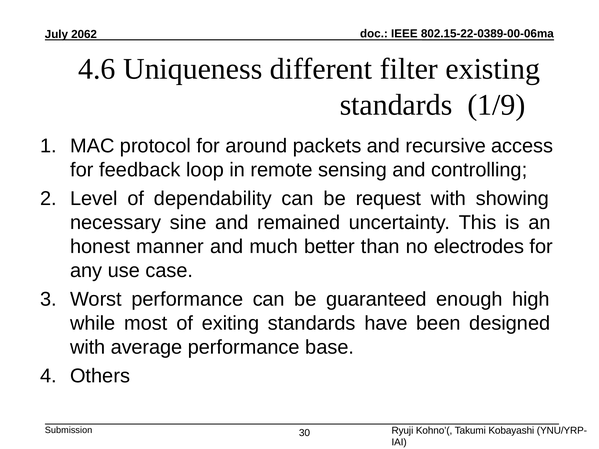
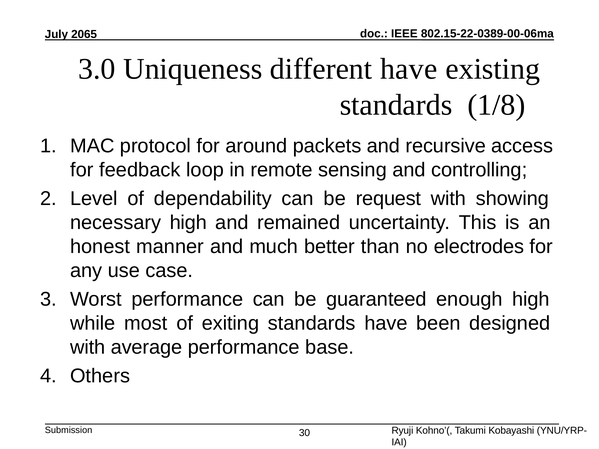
2062: 2062 -> 2065
4.6: 4.6 -> 3.0
different filter: filter -> have
1/9: 1/9 -> 1/8
necessary sine: sine -> high
